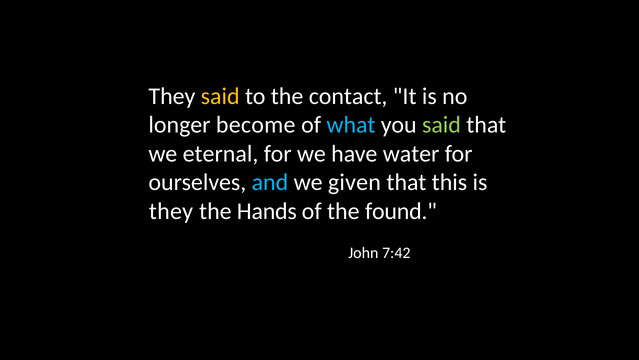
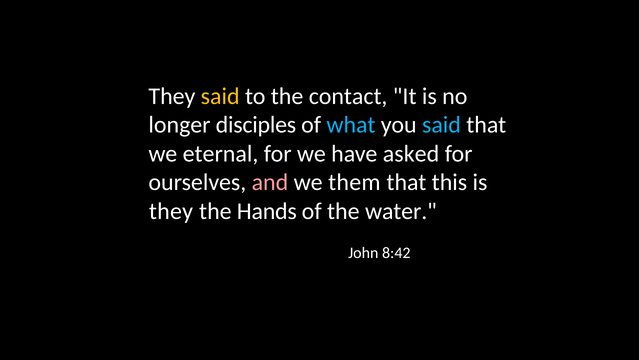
become: become -> disciples
said at (441, 125) colour: light green -> light blue
water: water -> asked
and colour: light blue -> pink
given: given -> them
found: found -> water
7:42: 7:42 -> 8:42
